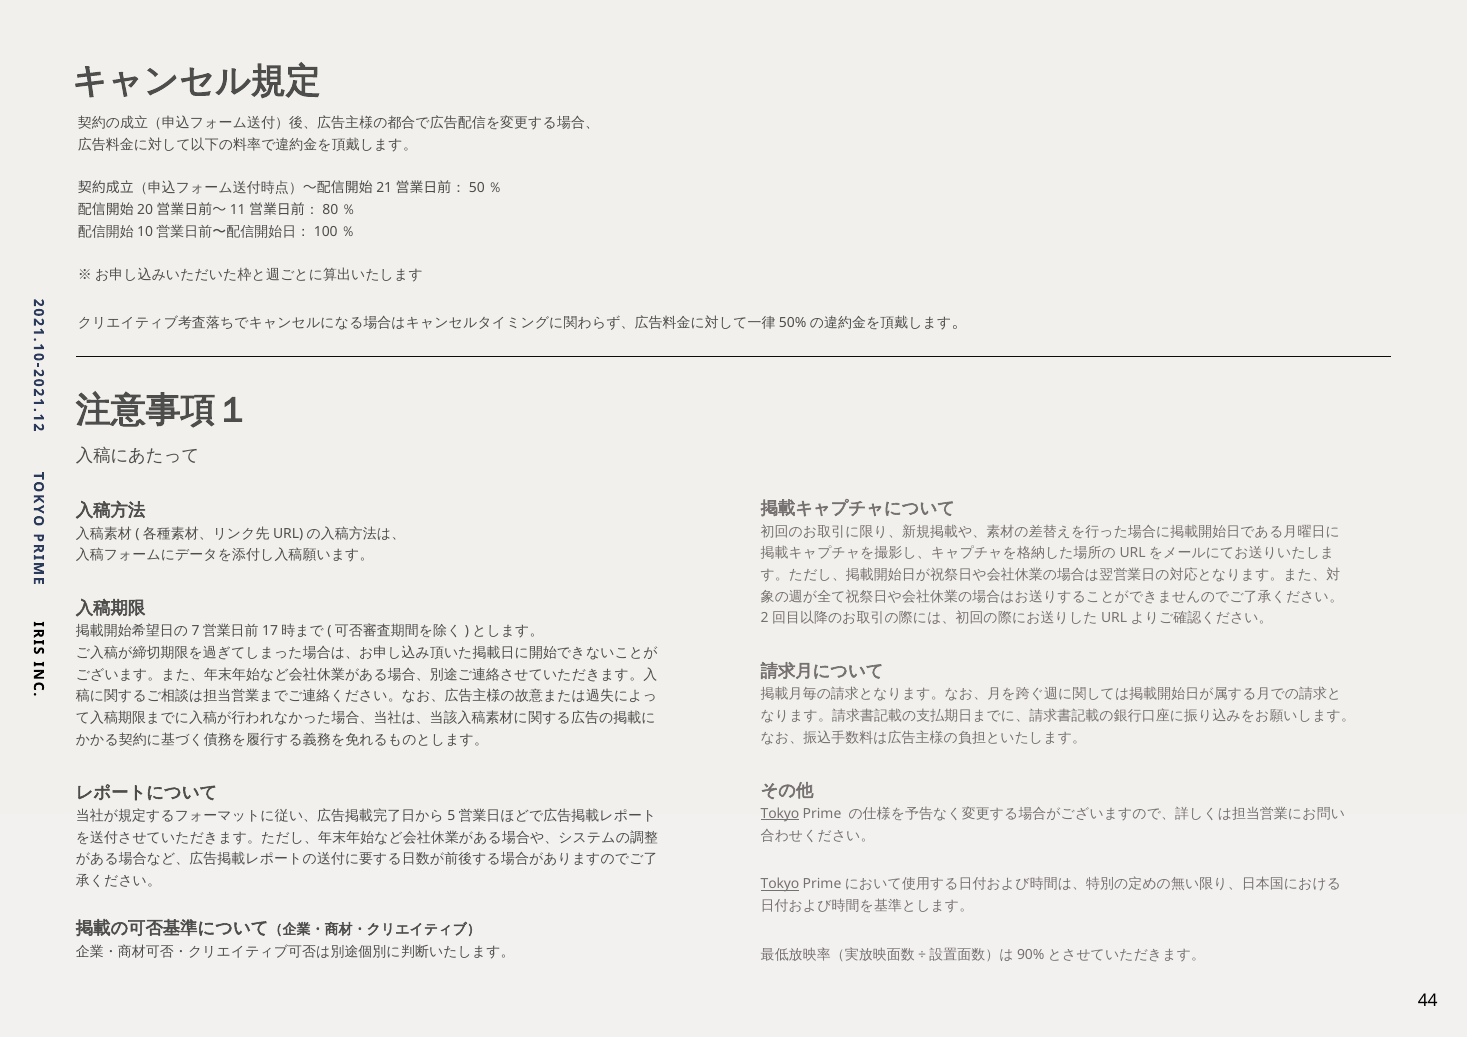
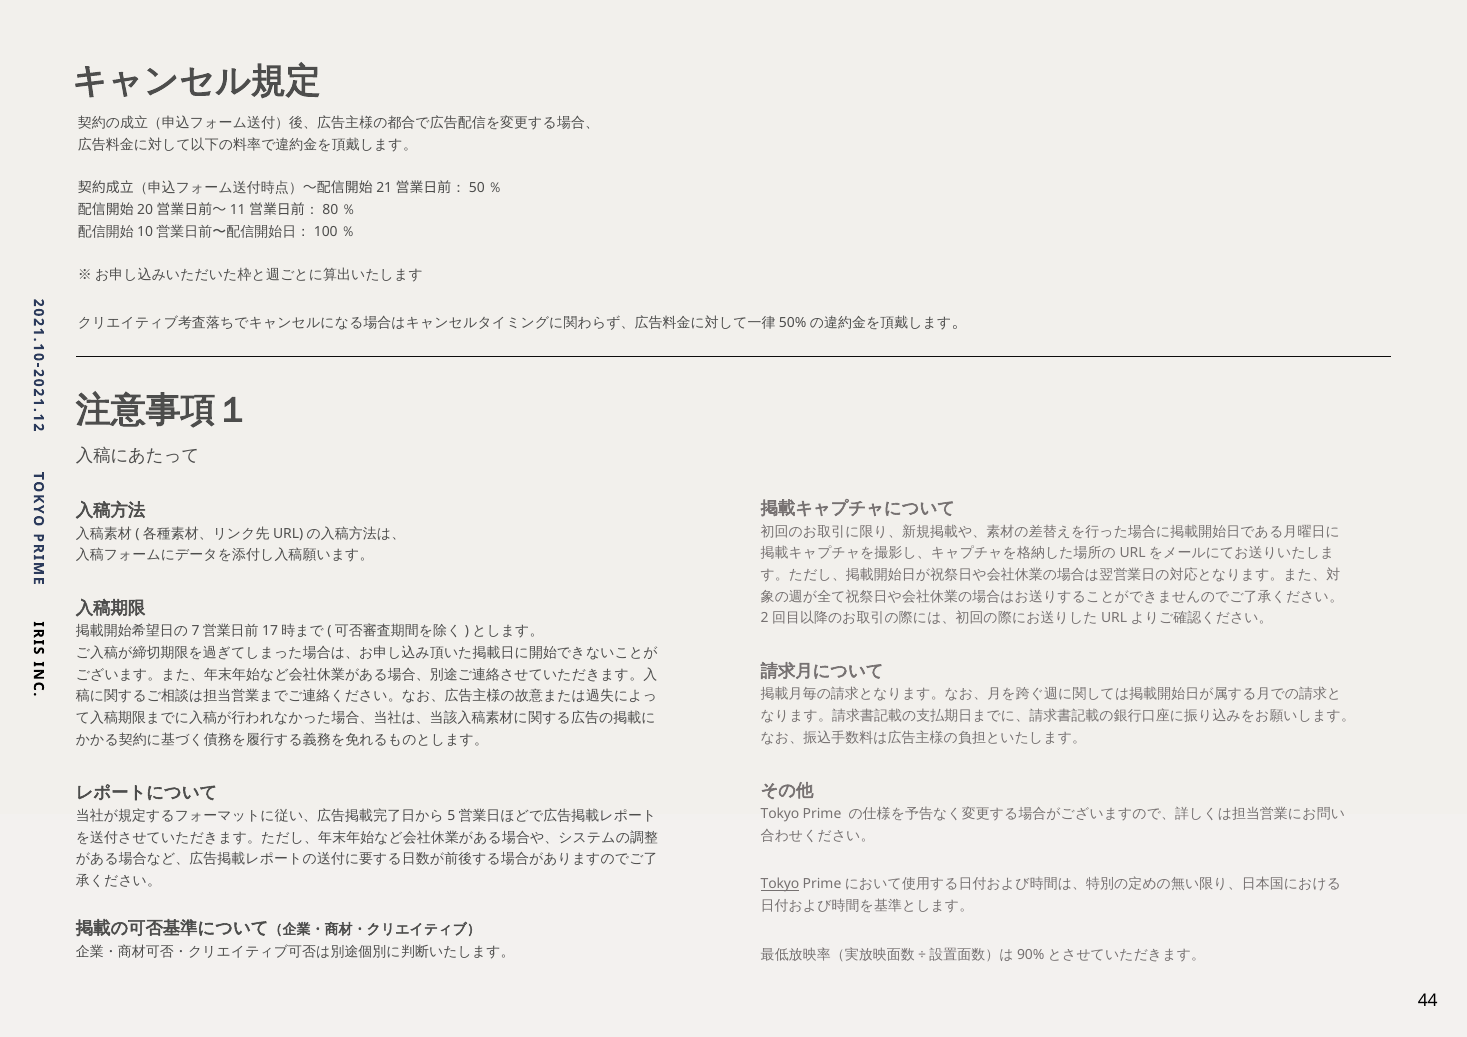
Tokyo at (780, 814) underline: present -> none
